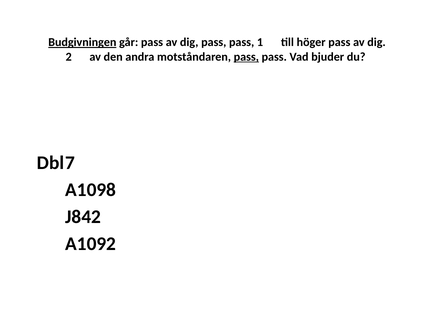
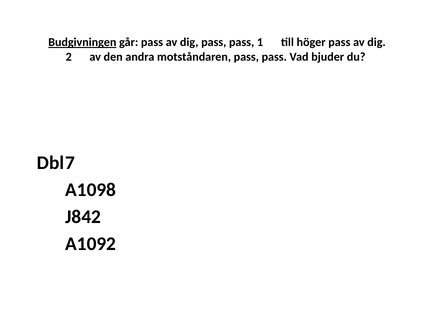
pass at (246, 57) underline: present -> none
